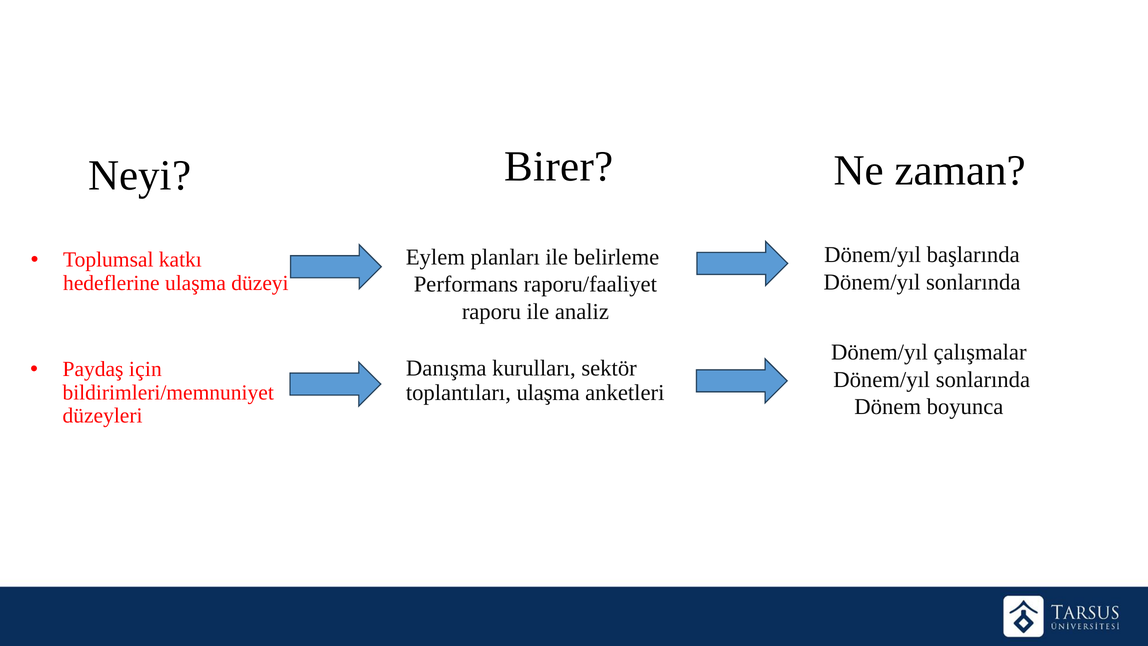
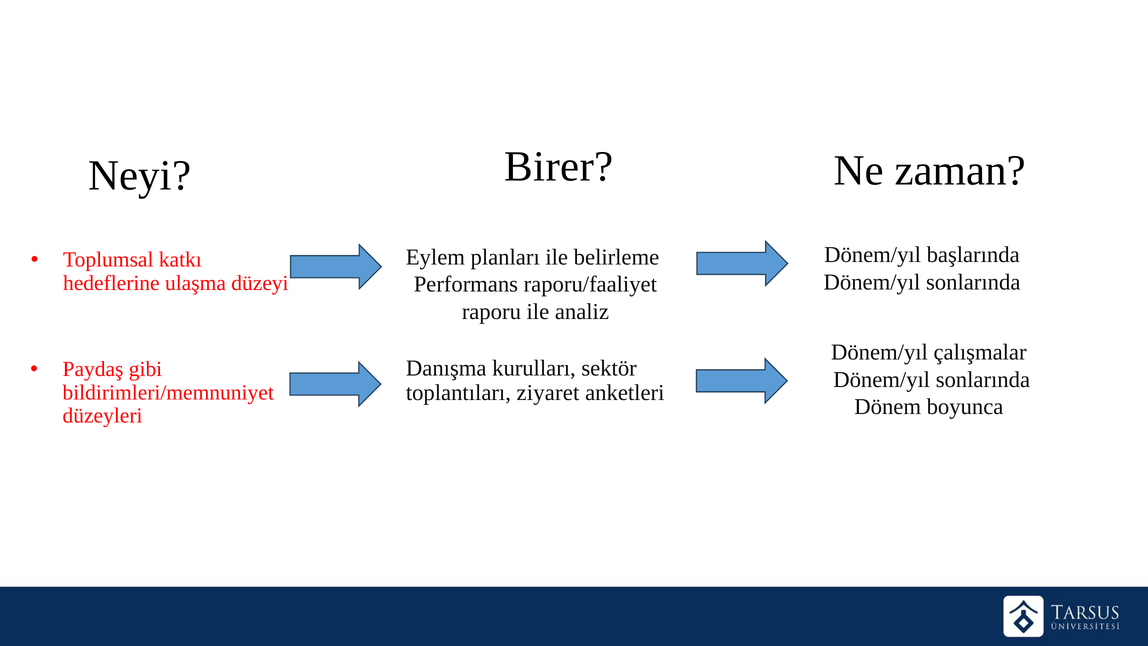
için: için -> gibi
toplantıları ulaşma: ulaşma -> ziyaret
